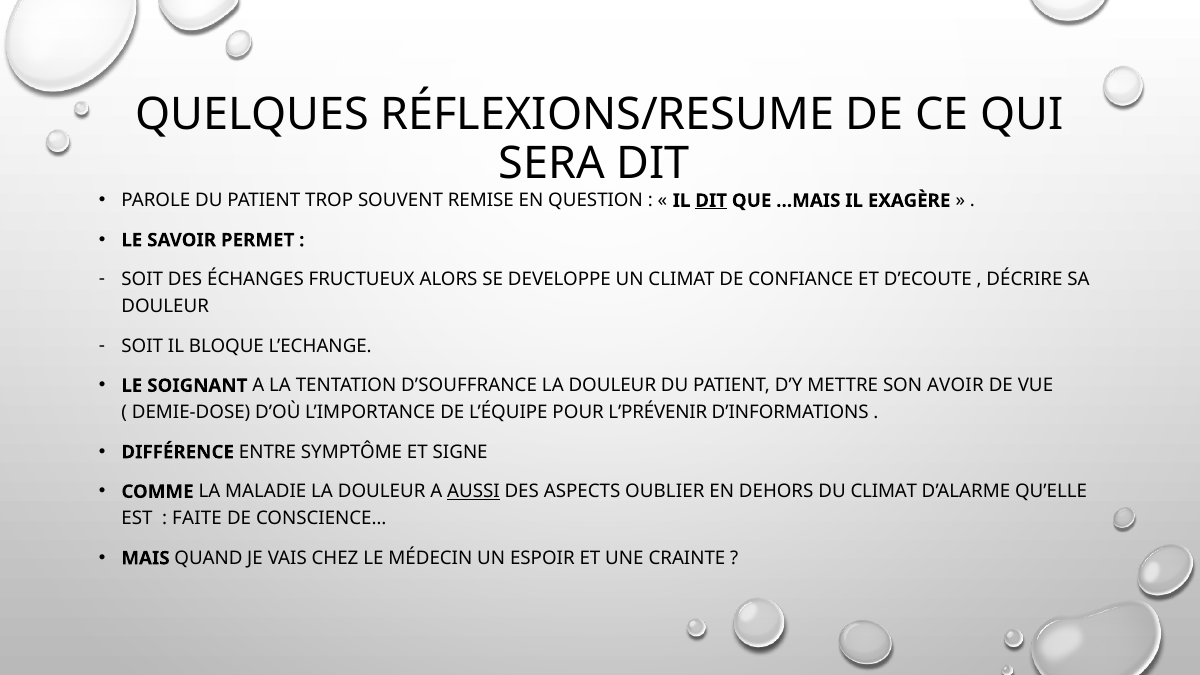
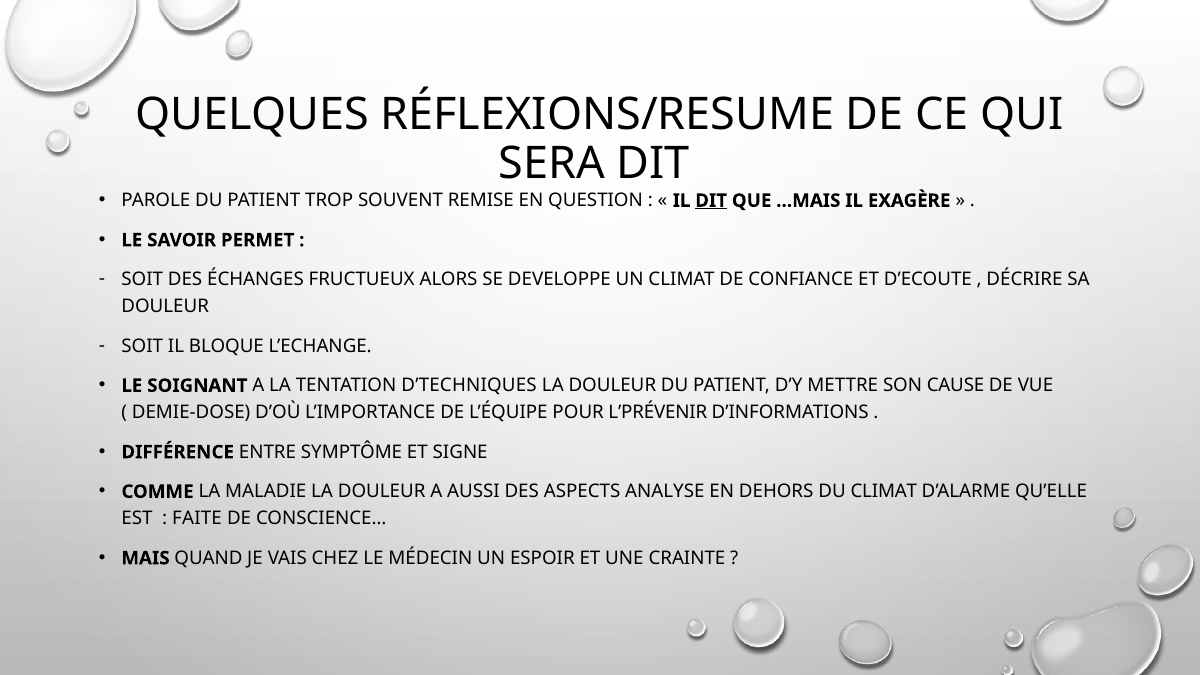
D’SOUFFRANCE: D’SOUFFRANCE -> D’TECHNIQUES
AVOIR: AVOIR -> CAUSE
AUSSI underline: present -> none
OUBLIER: OUBLIER -> ANALYSE
